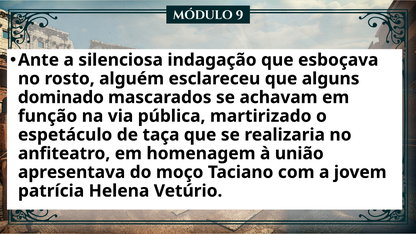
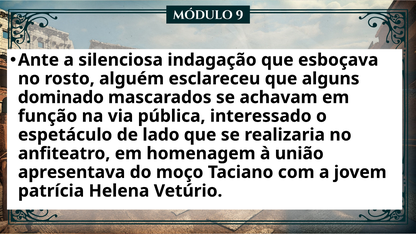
martirizado: martirizado -> interessado
taça: taça -> lado
